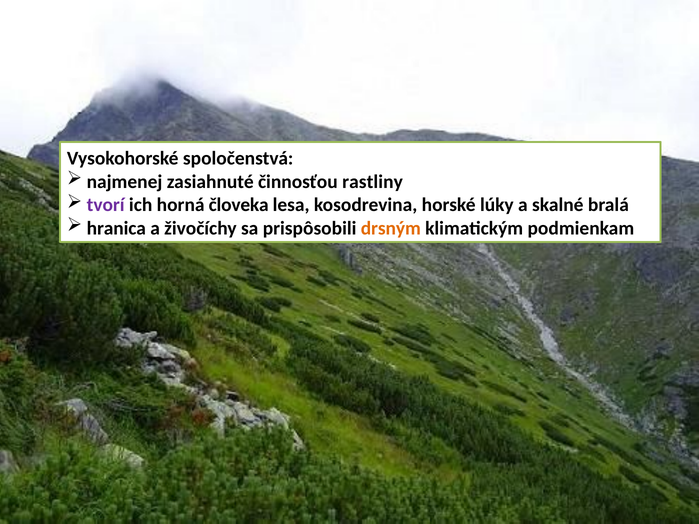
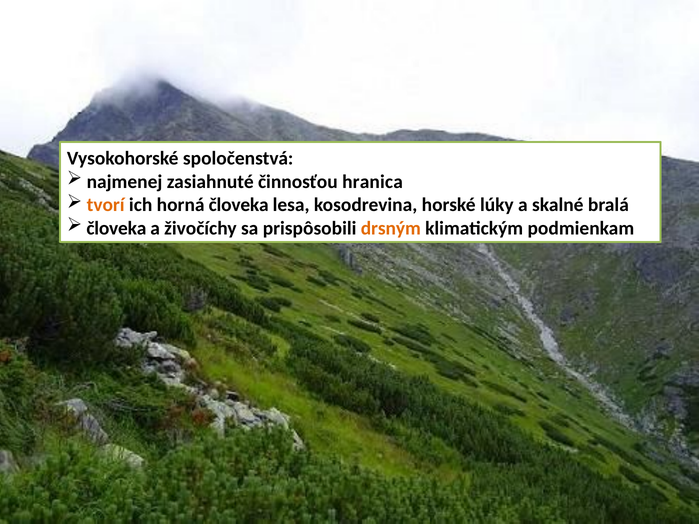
rastliny: rastliny -> hranica
tvorí colour: purple -> orange
hranica at (116, 228): hranica -> človeka
